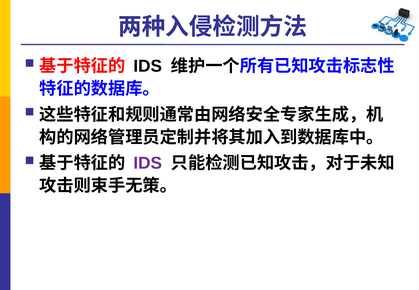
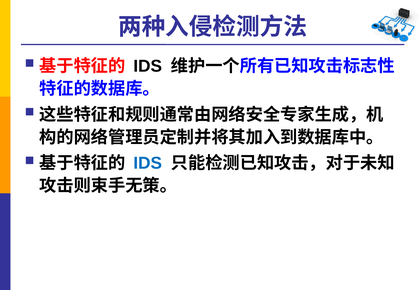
IDS at (148, 163) colour: purple -> blue
